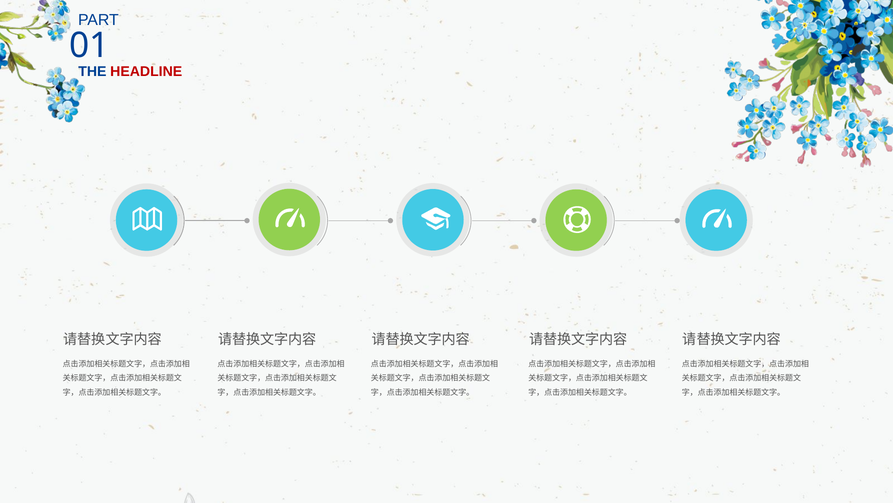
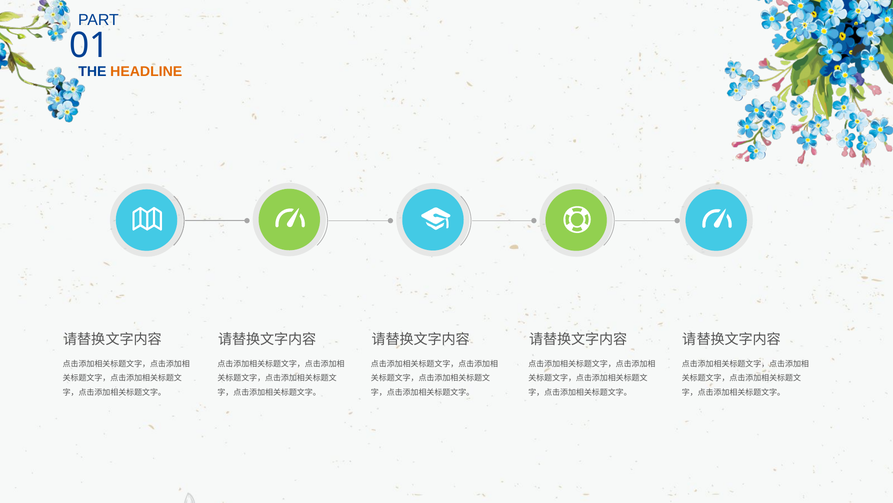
HEADLINE colour: red -> orange
